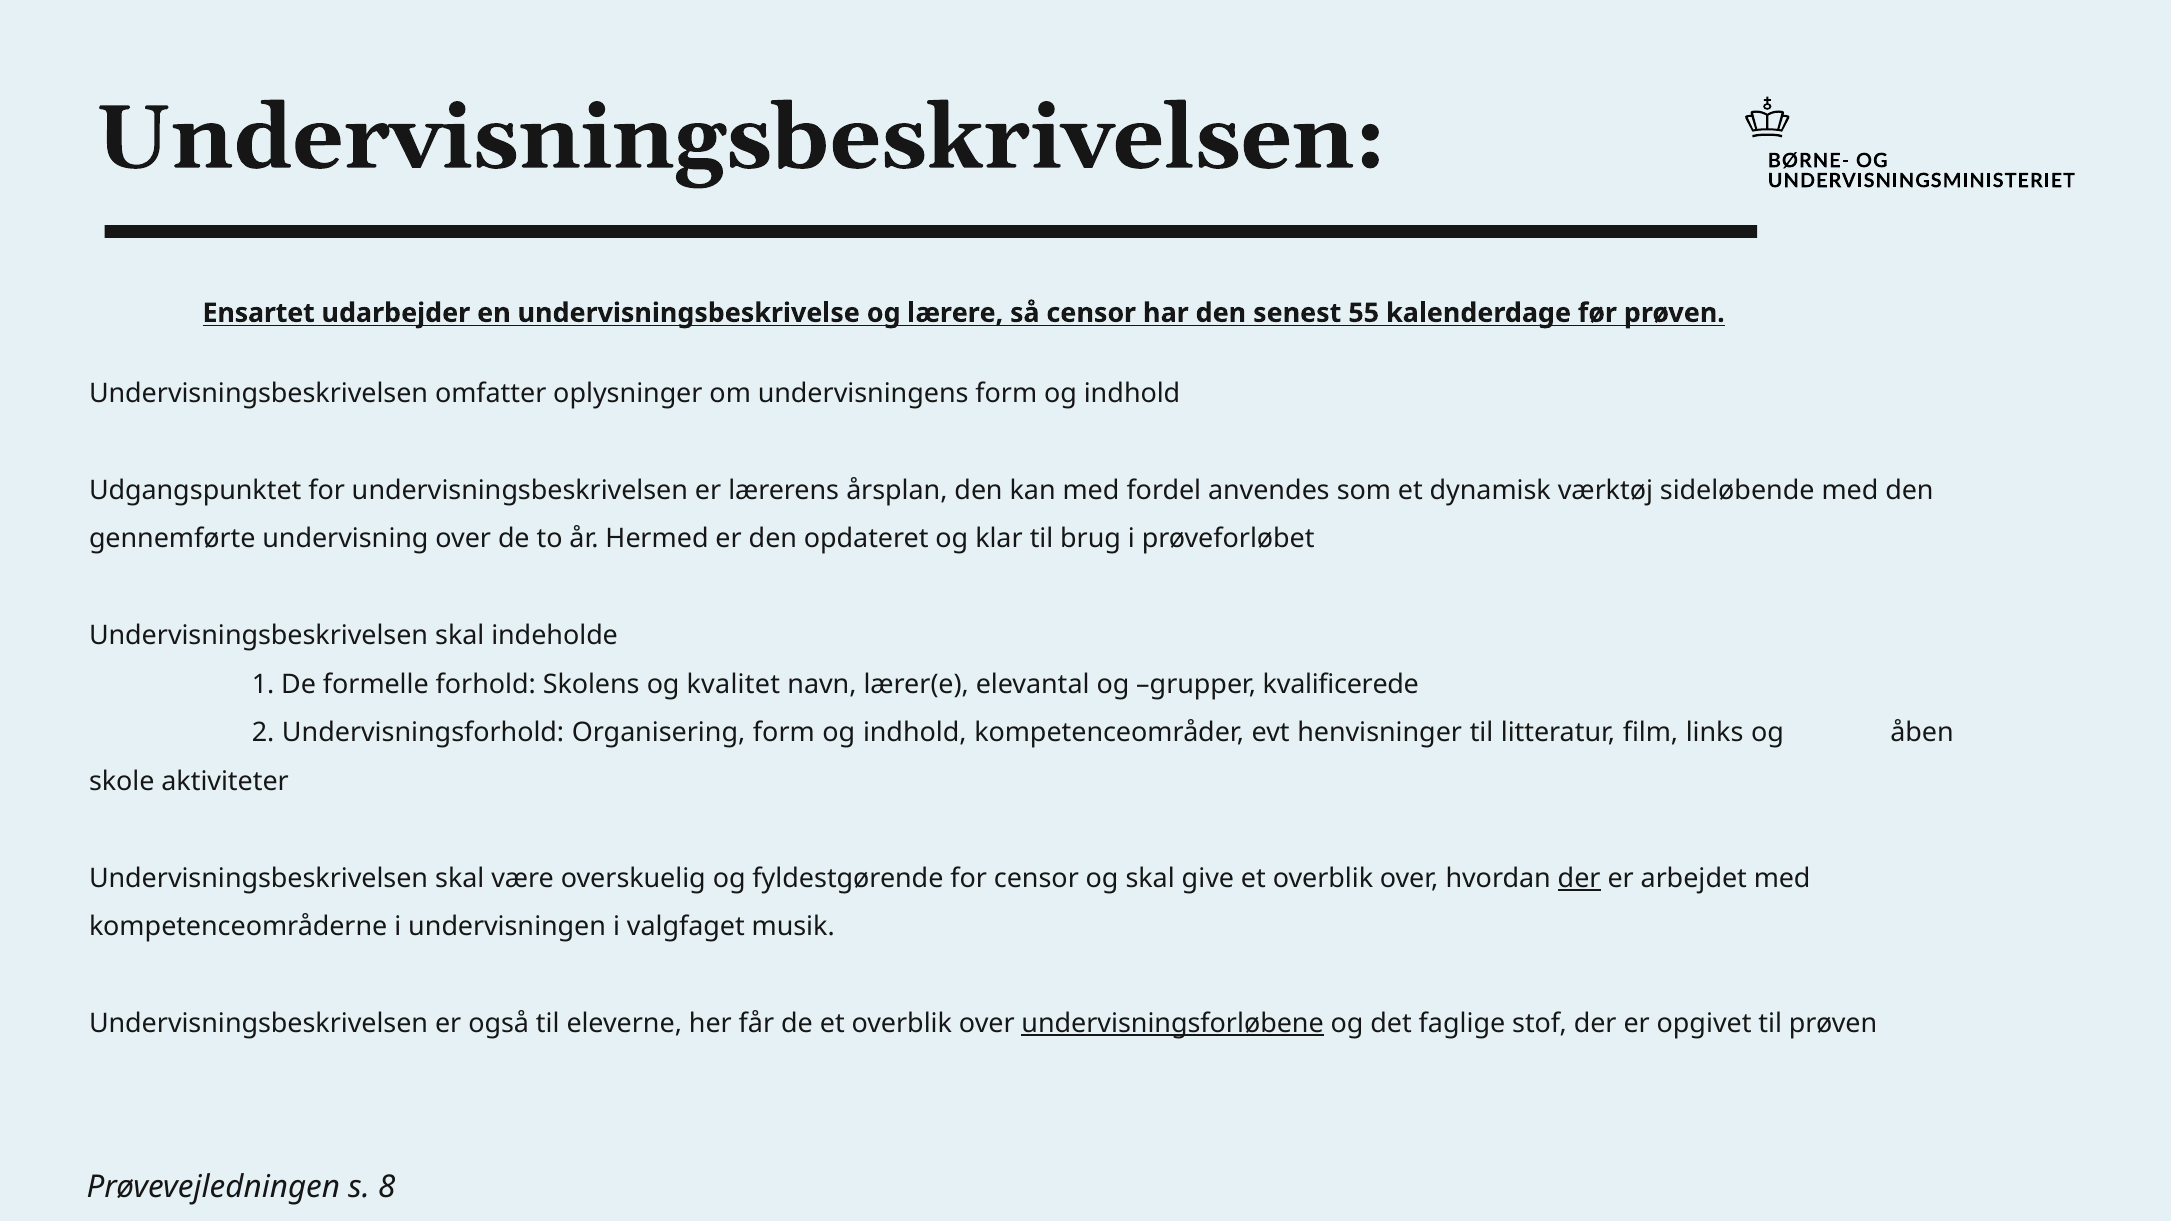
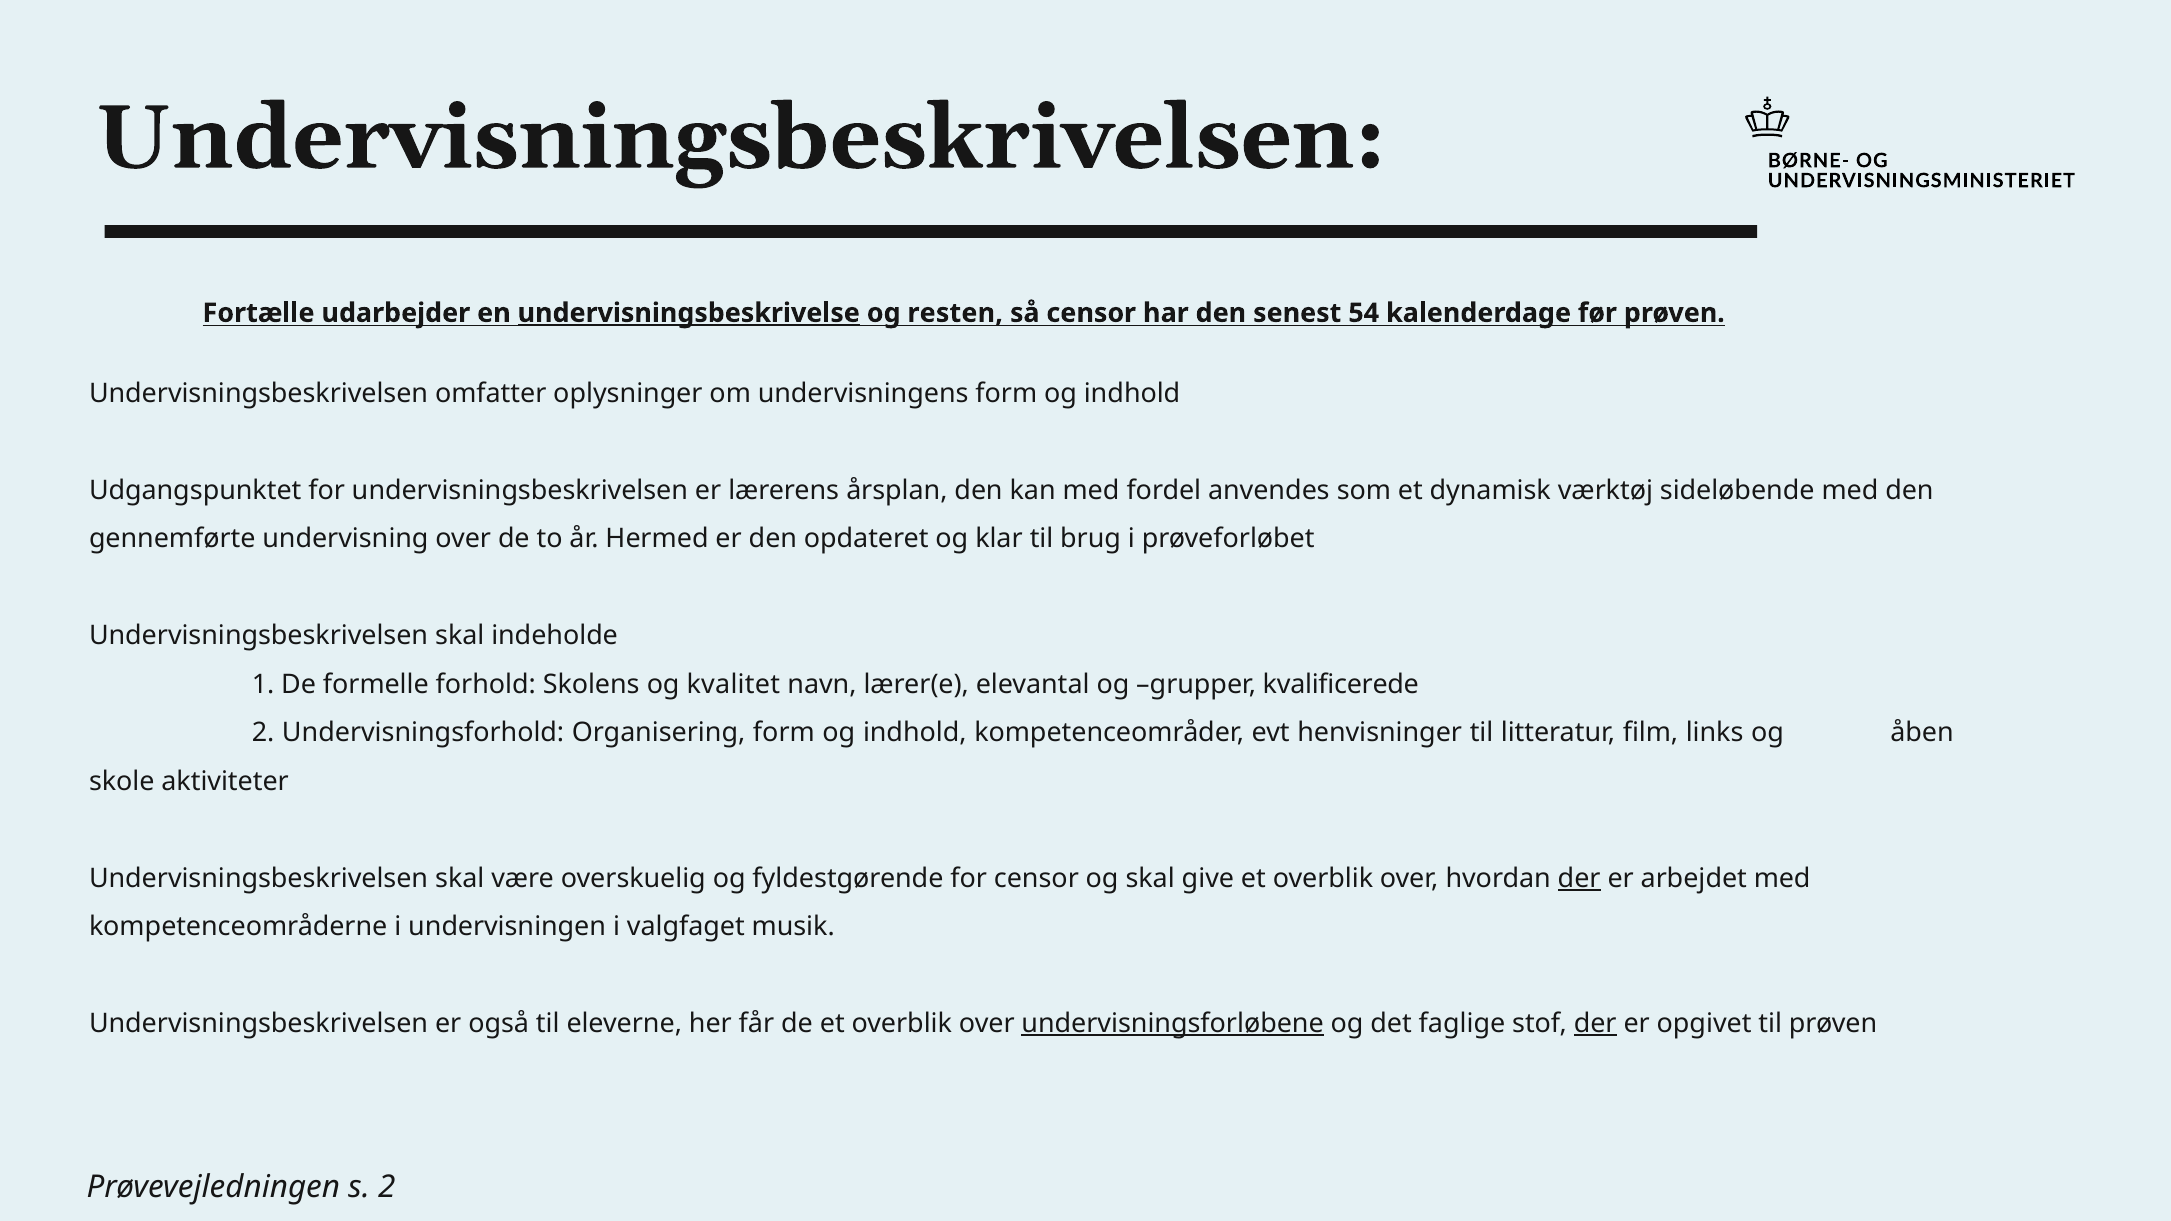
Ensartet: Ensartet -> Fortælle
undervisningsbeskrivelse underline: none -> present
lærere: lærere -> resten
55: 55 -> 54
der at (1595, 1024) underline: none -> present
s 8: 8 -> 2
